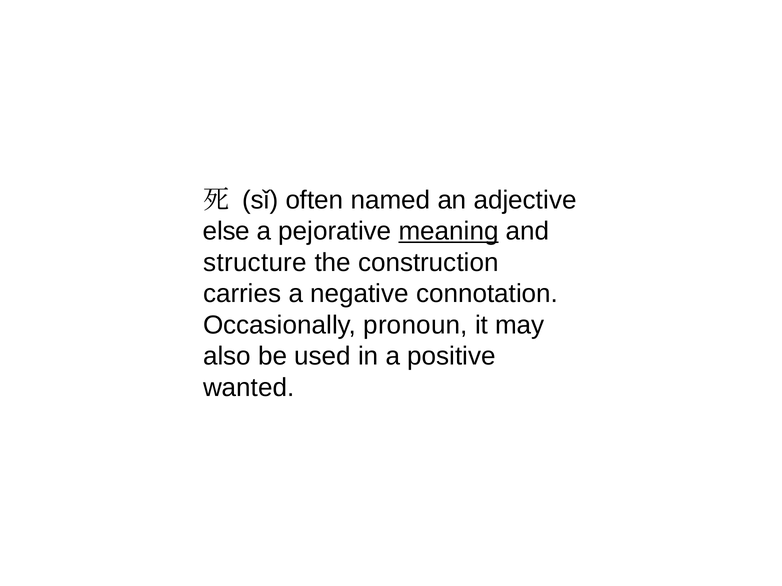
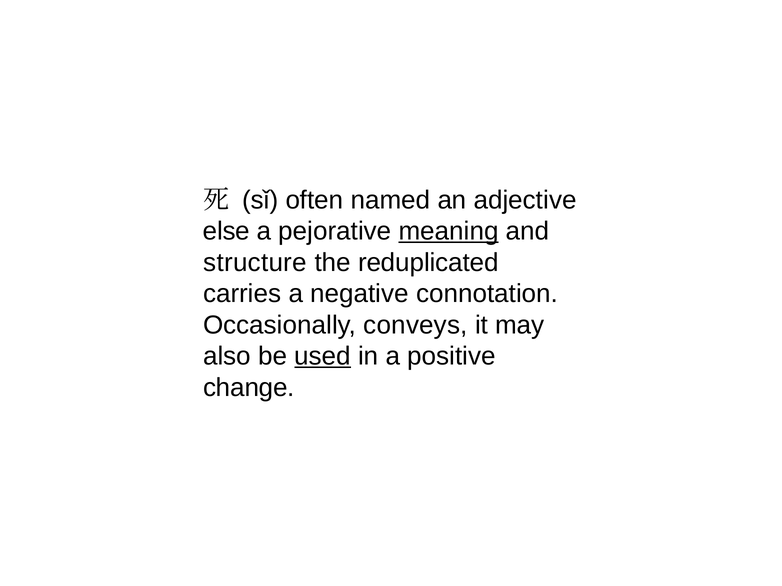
construction: construction -> reduplicated
pronoun: pronoun -> conveys
used underline: none -> present
wanted: wanted -> change
